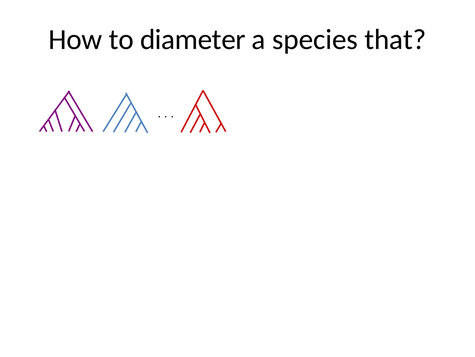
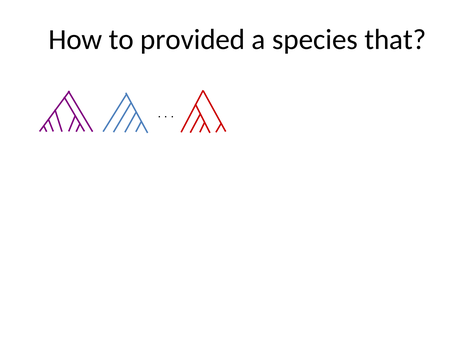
diameter: diameter -> provided
